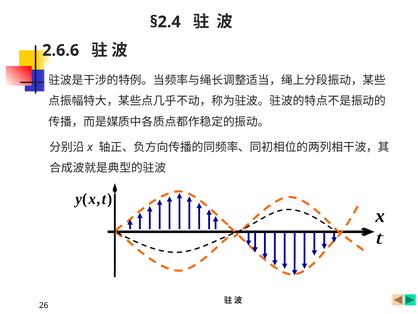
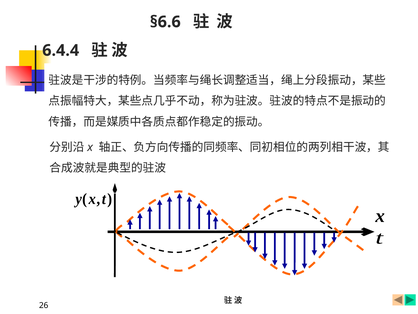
§2.4: §2.4 -> §6.6
2.6.6: 2.6.6 -> 6.4.4
